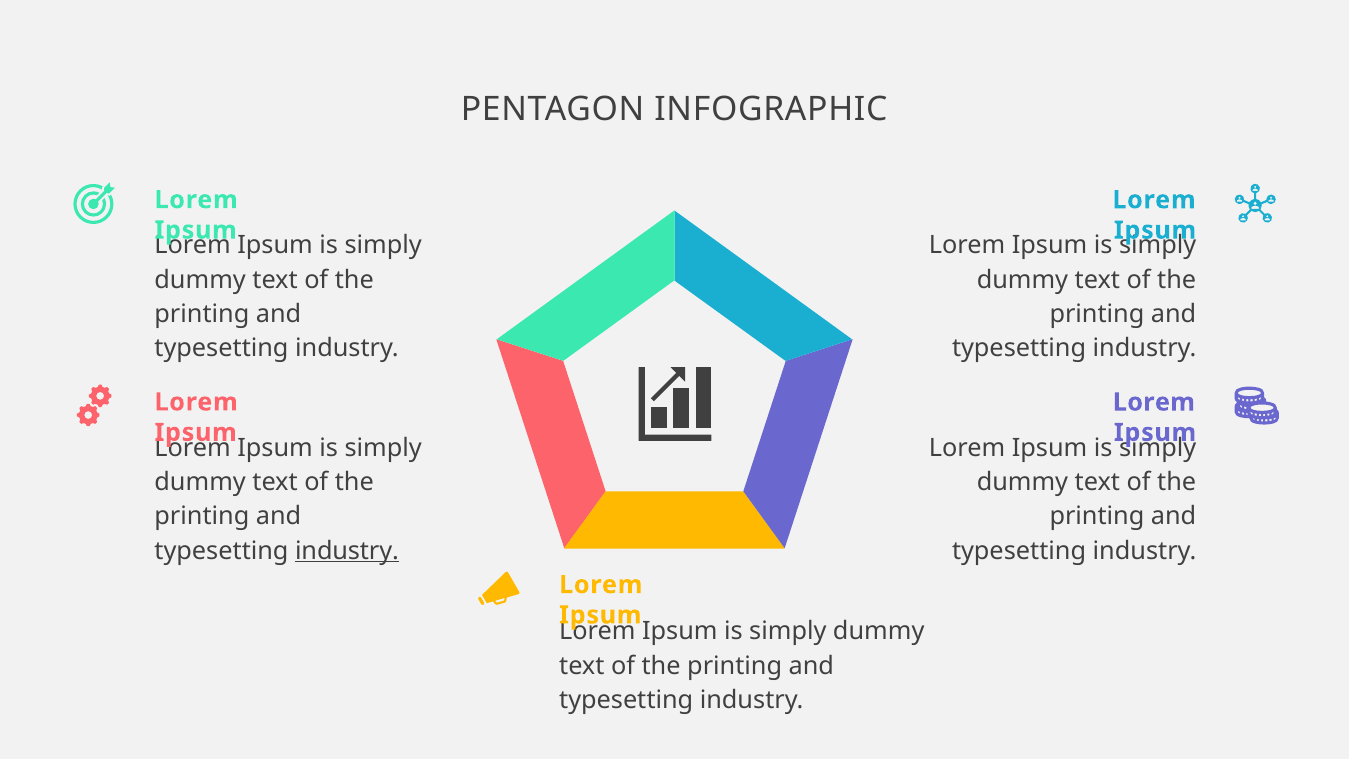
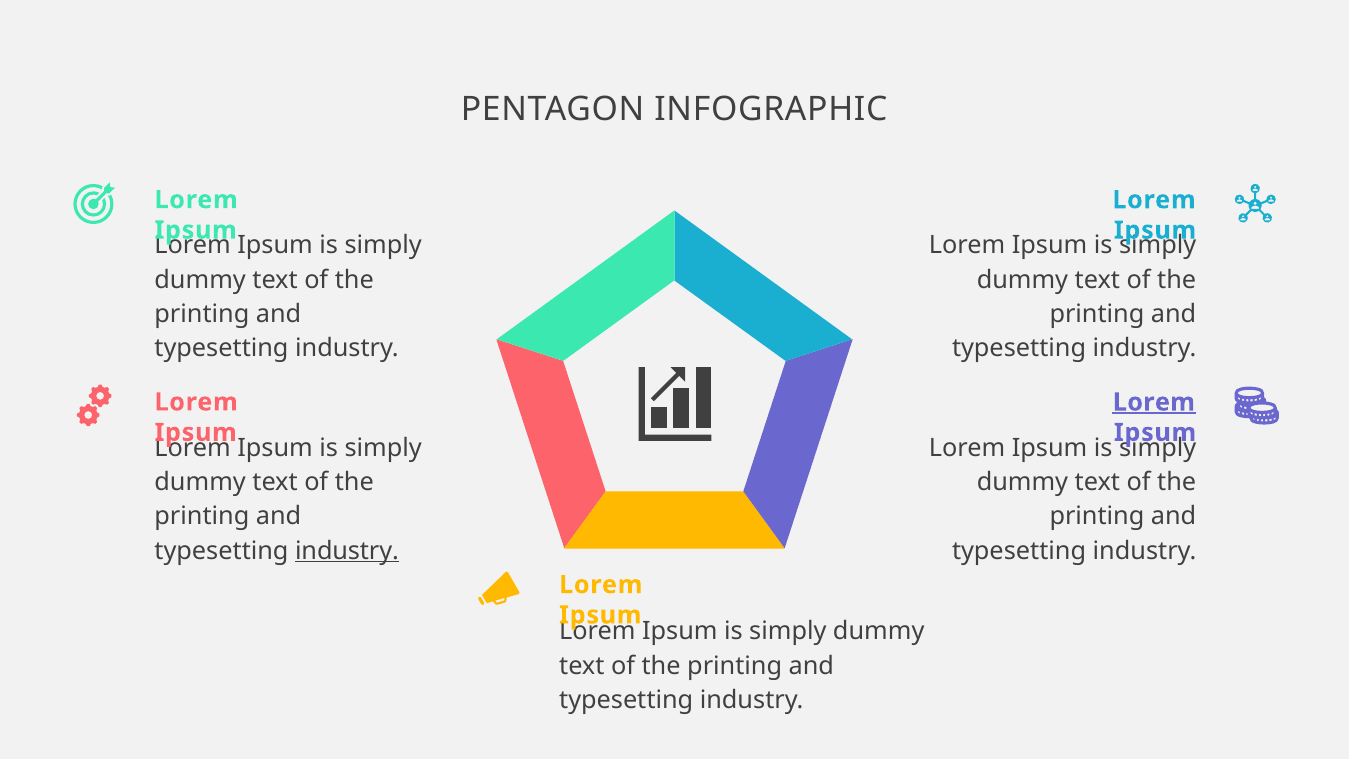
Lorem at (1154, 402) underline: none -> present
